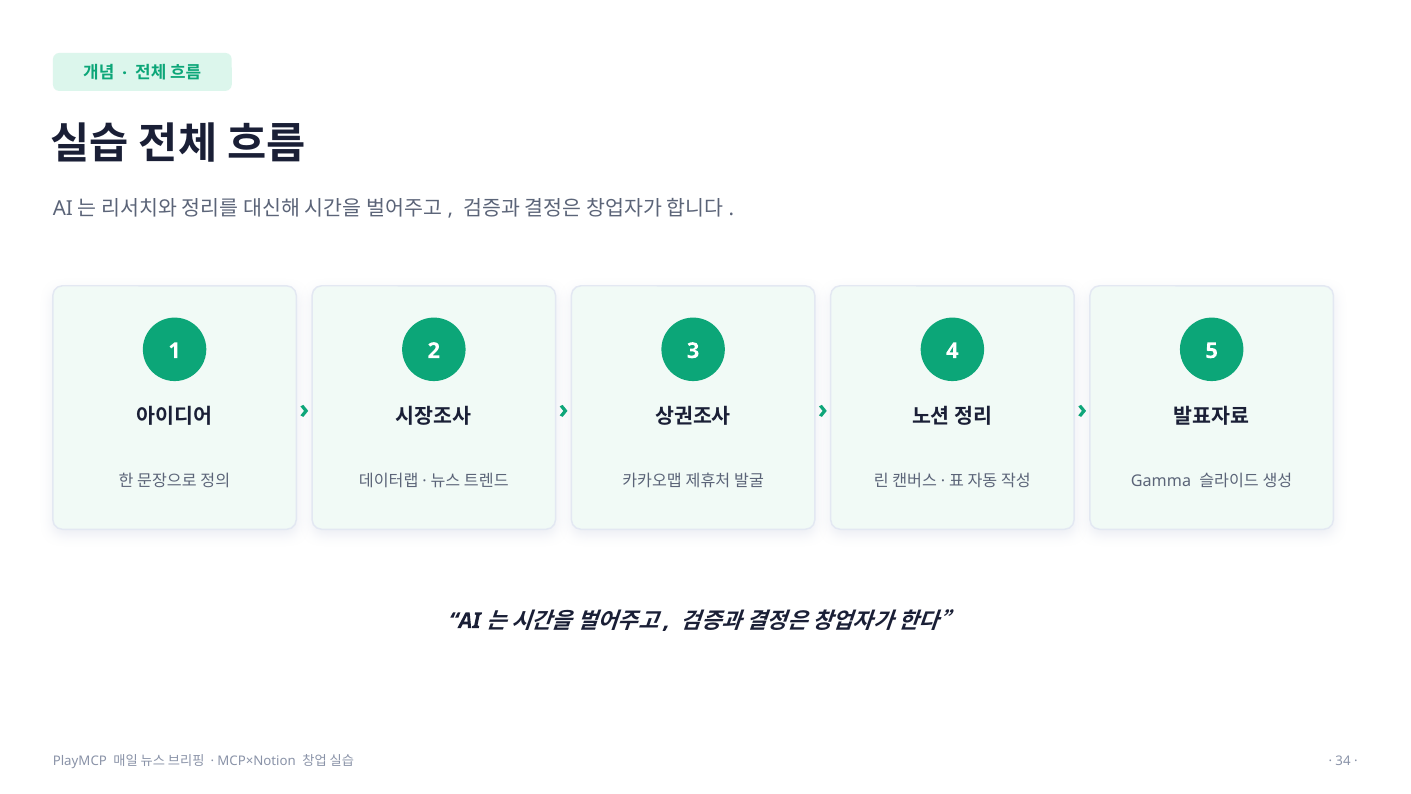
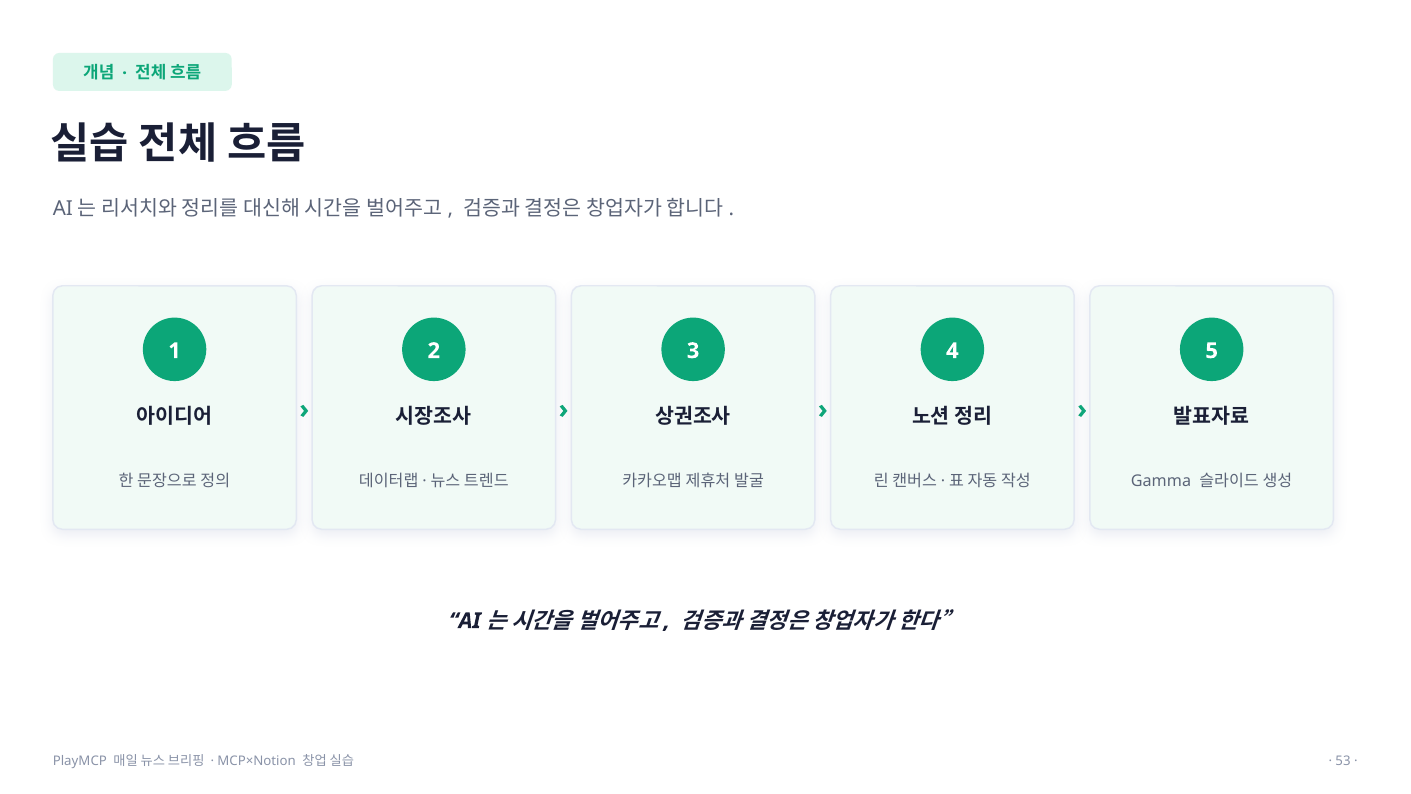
34: 34 -> 53
